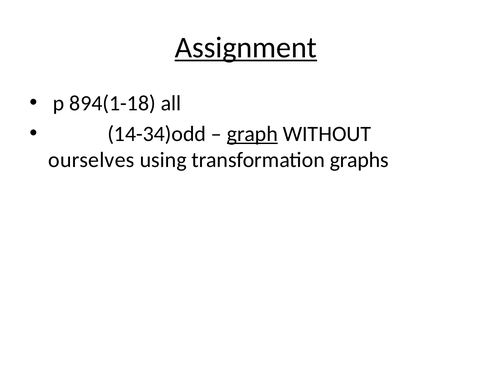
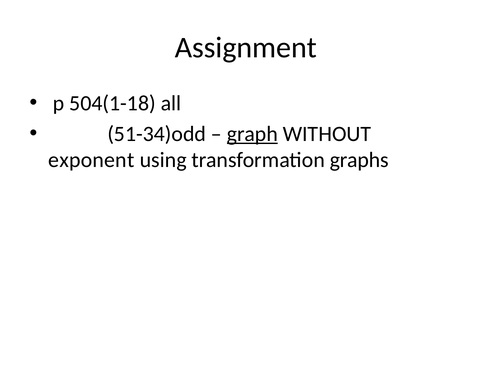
Assignment underline: present -> none
894(1-18: 894(1-18 -> 504(1-18
14-34)odd: 14-34)odd -> 51-34)odd
ourselves: ourselves -> exponent
